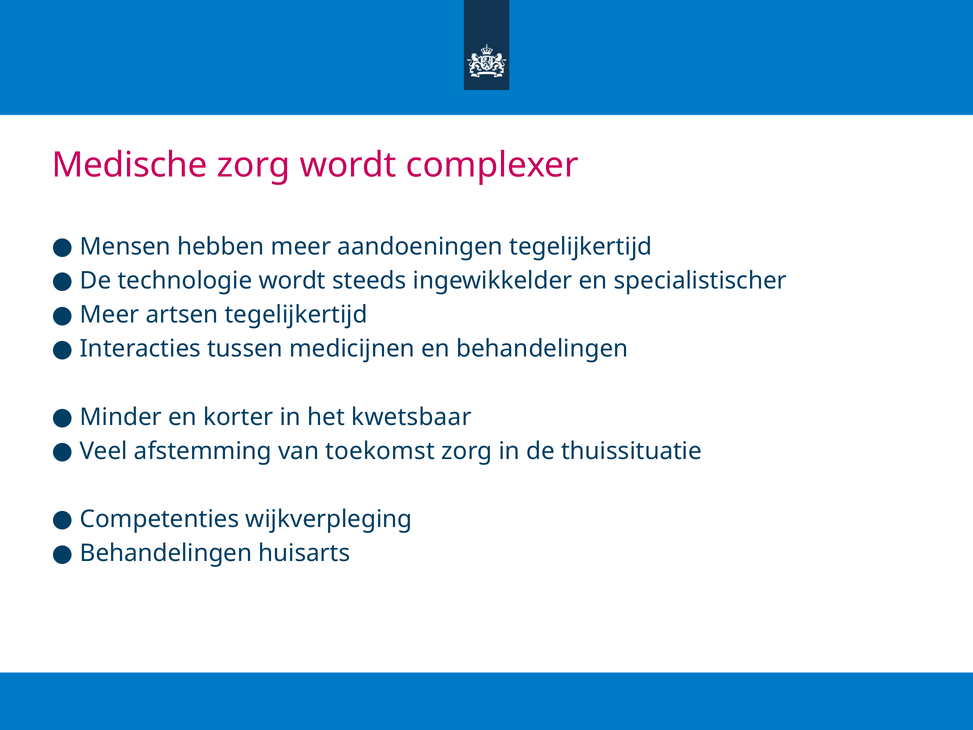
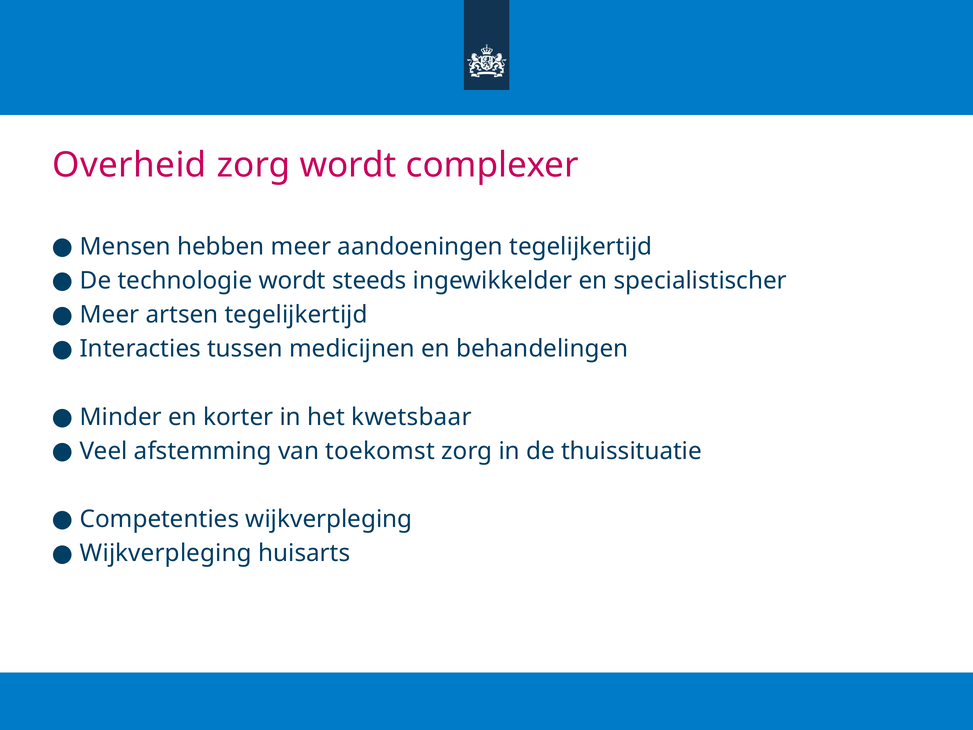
Medische: Medische -> Overheid
Behandelingen at (166, 553): Behandelingen -> Wijkverpleging
